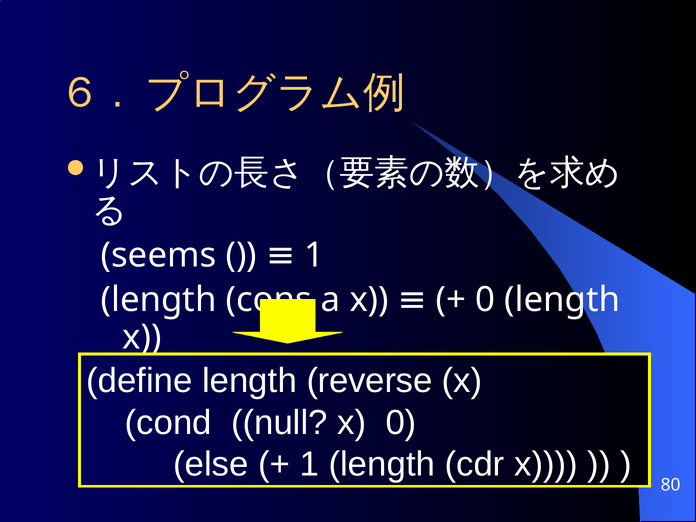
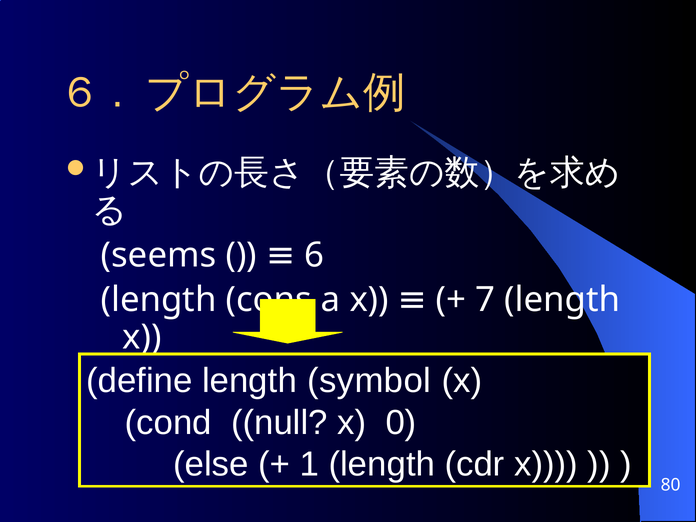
1 at (314, 255): 1 -> 6
0 at (485, 300): 0 -> 7
reverse: reverse -> symbol
